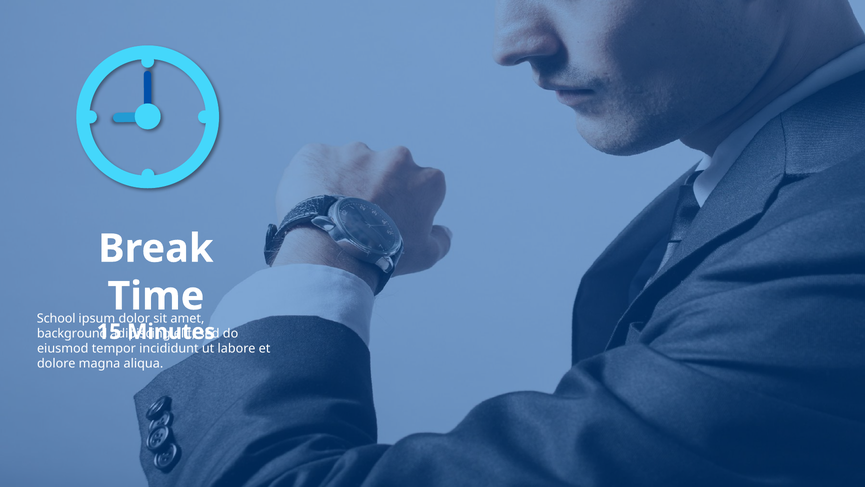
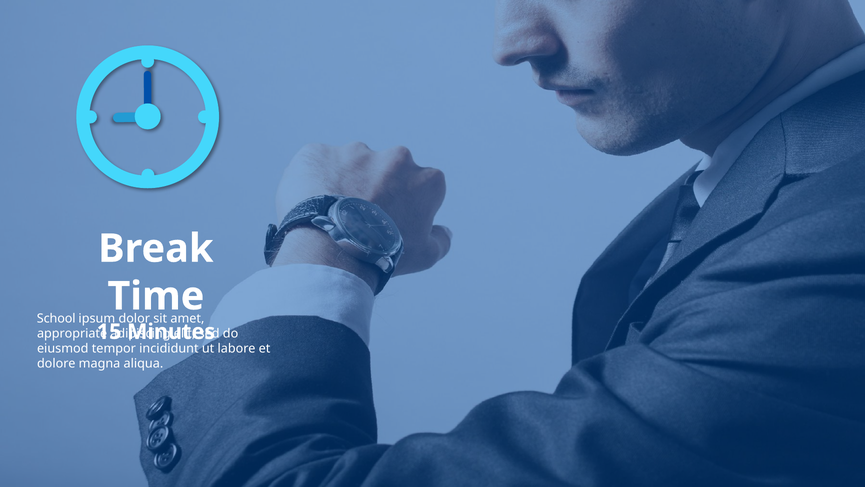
background: background -> appropriate
